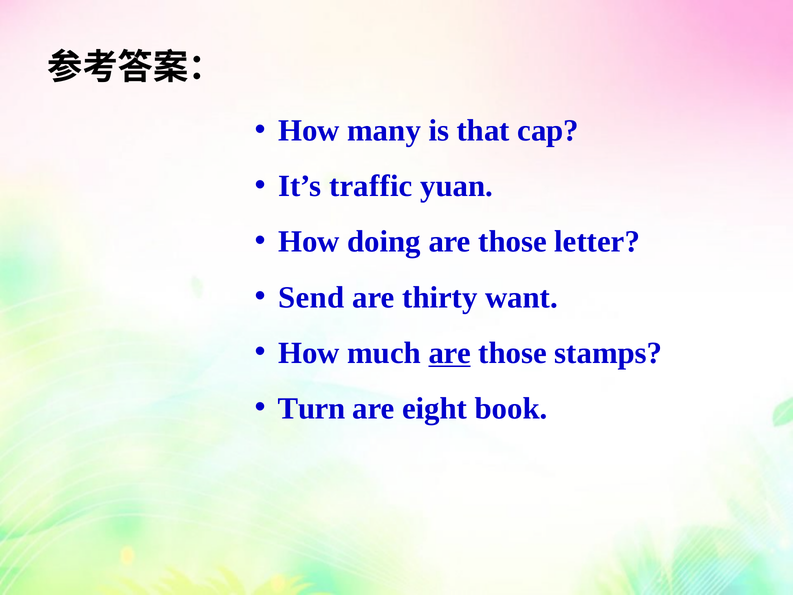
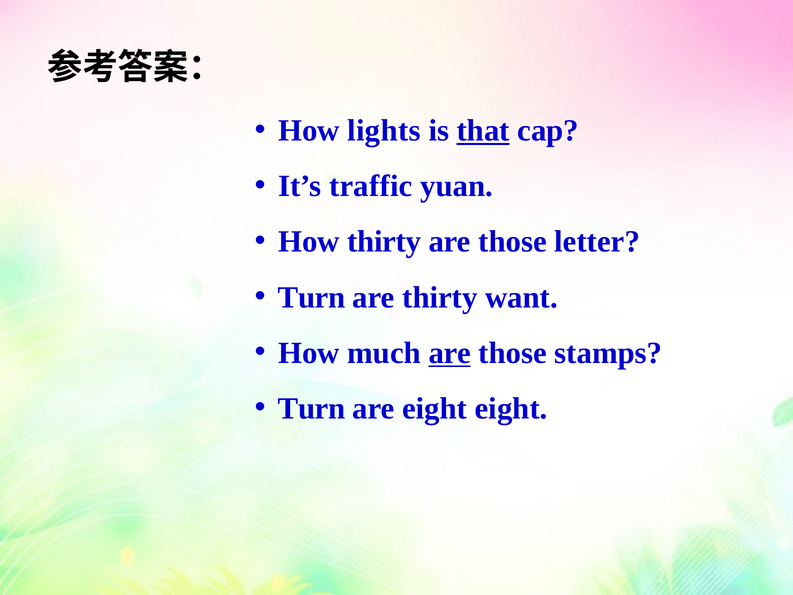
many: many -> lights
that underline: none -> present
How doing: doing -> thirty
Send at (311, 297): Send -> Turn
eight book: book -> eight
